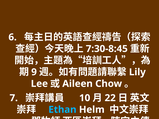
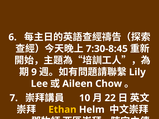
Ethan colour: light blue -> yellow
